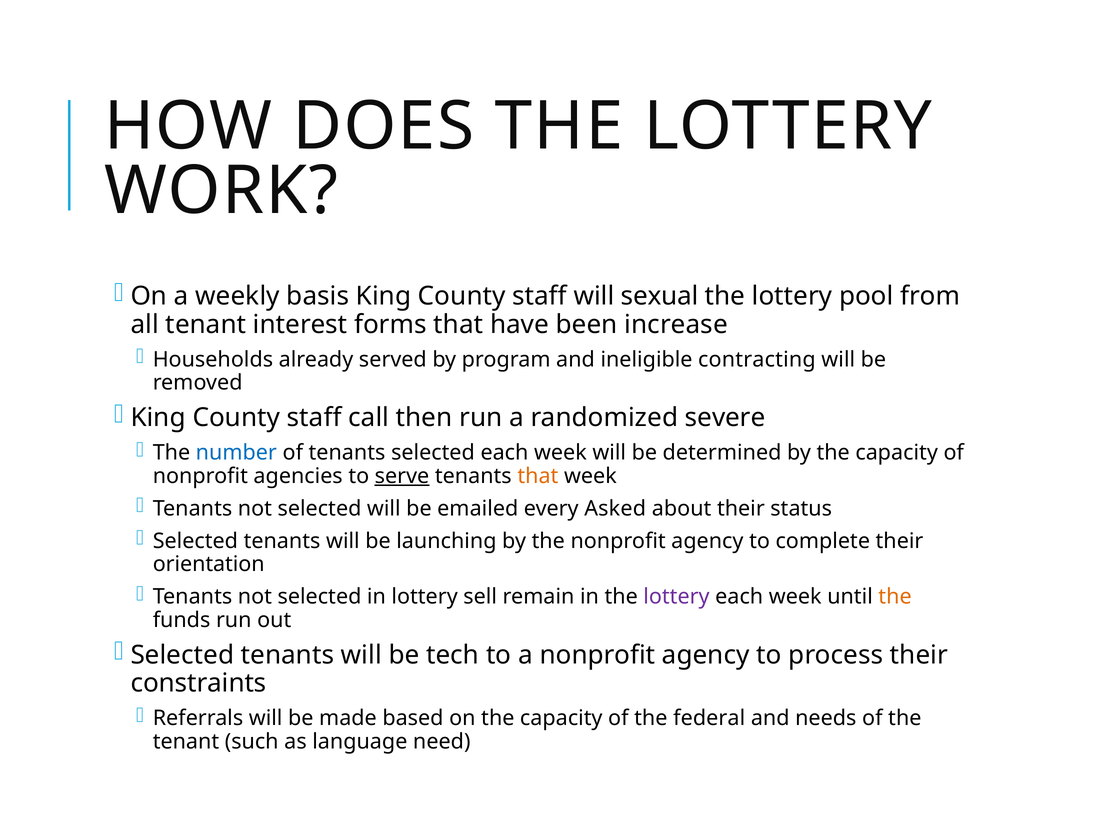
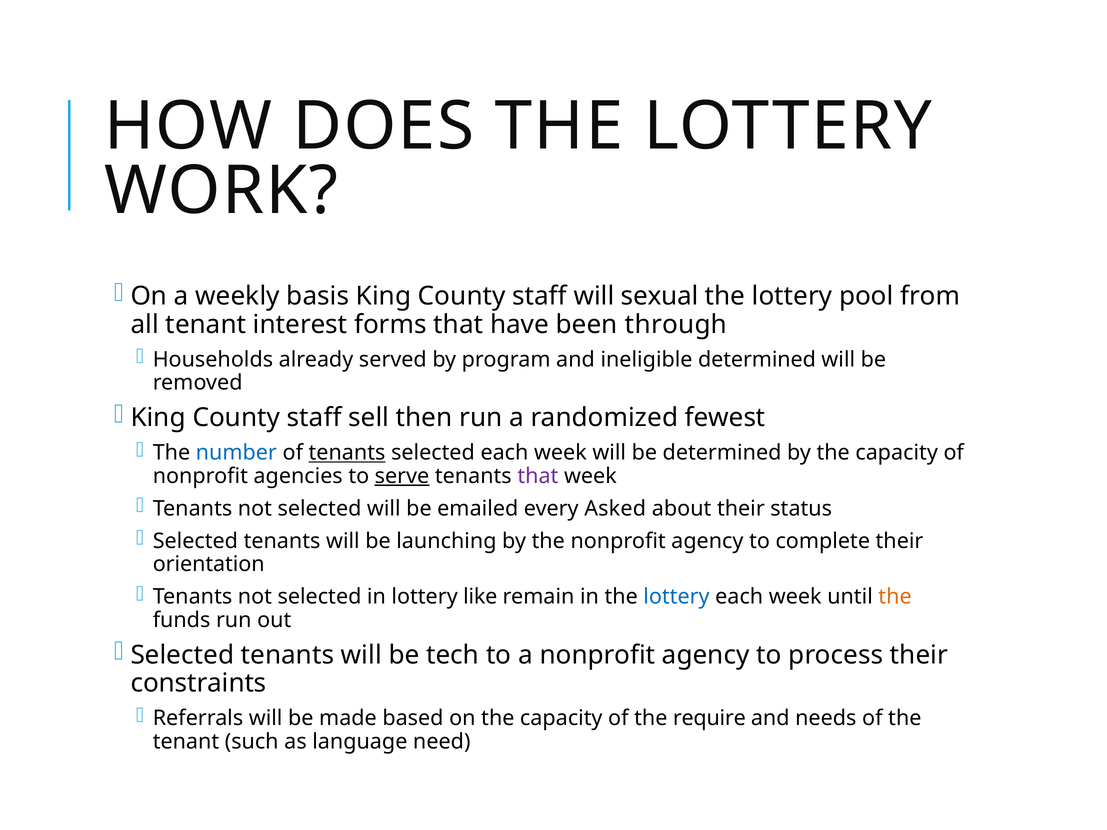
increase: increase -> through
ineligible contracting: contracting -> determined
call: call -> sell
severe: severe -> fewest
tenants at (347, 453) underline: none -> present
that at (538, 476) colour: orange -> purple
sell: sell -> like
lottery at (676, 597) colour: purple -> blue
federal: federal -> require
